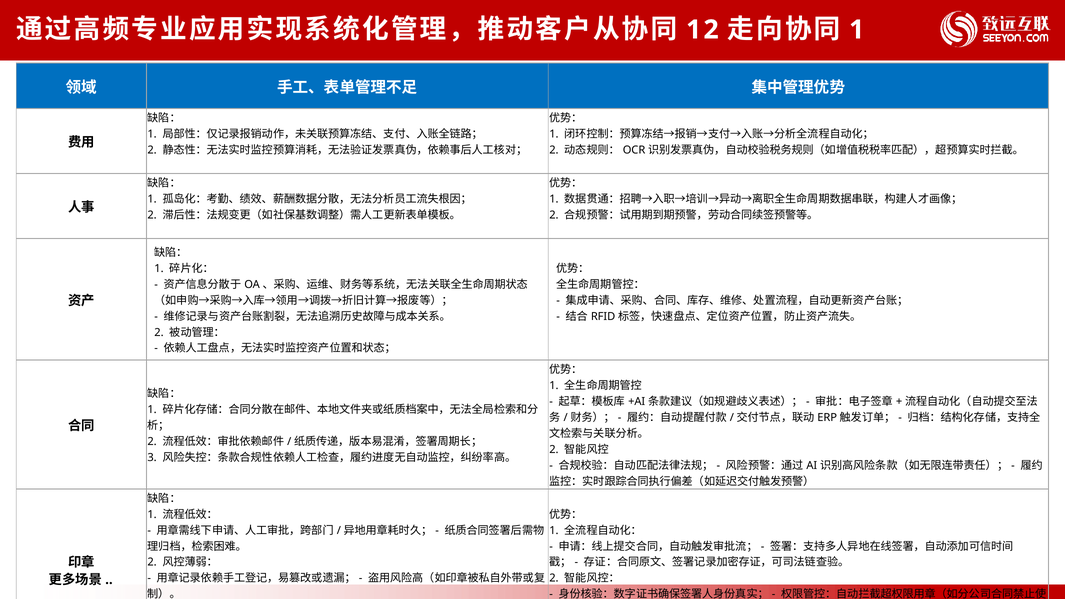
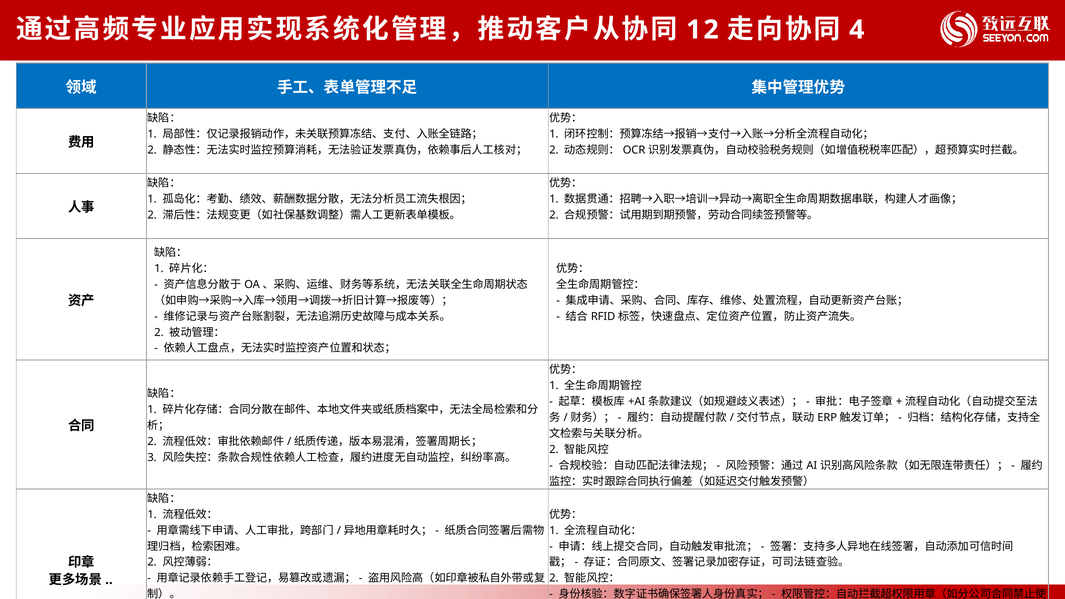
1 at (857, 30): 1 -> 4
